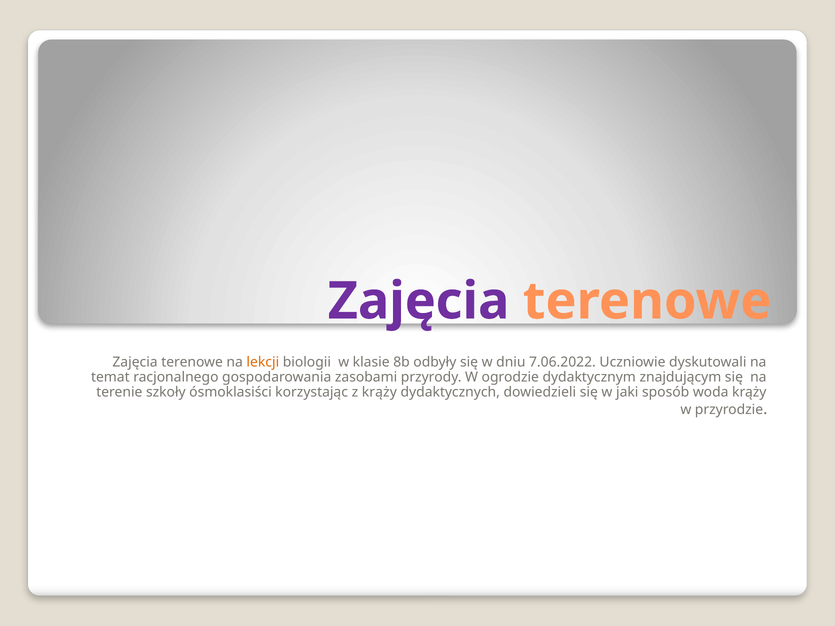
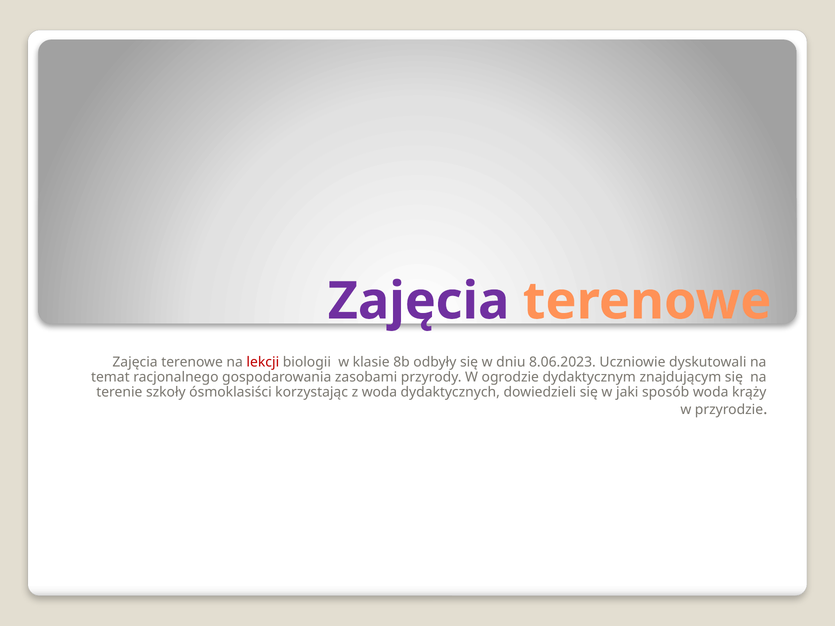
lekcji colour: orange -> red
7.06.2022: 7.06.2022 -> 8.06.2023
z krąży: krąży -> woda
